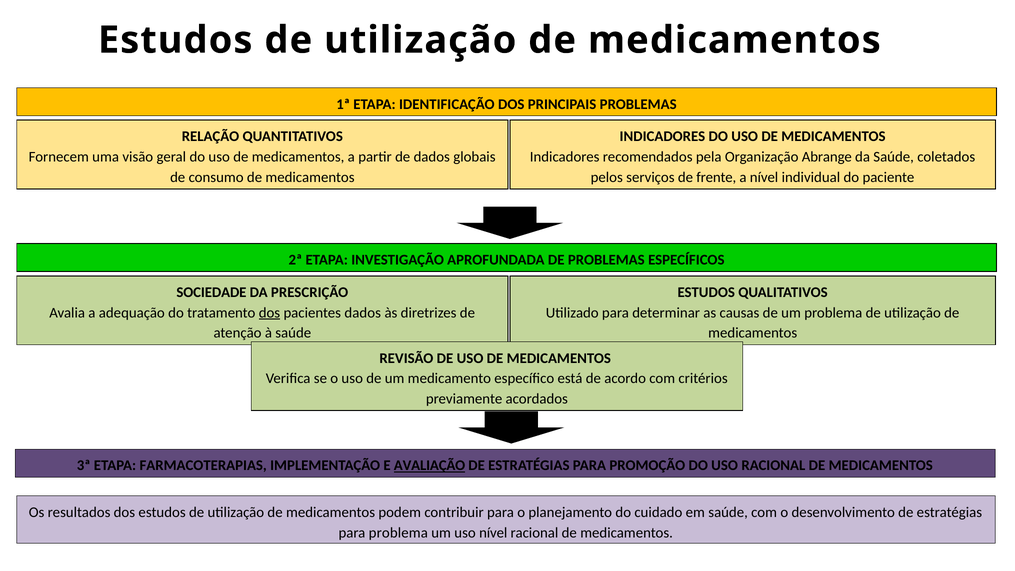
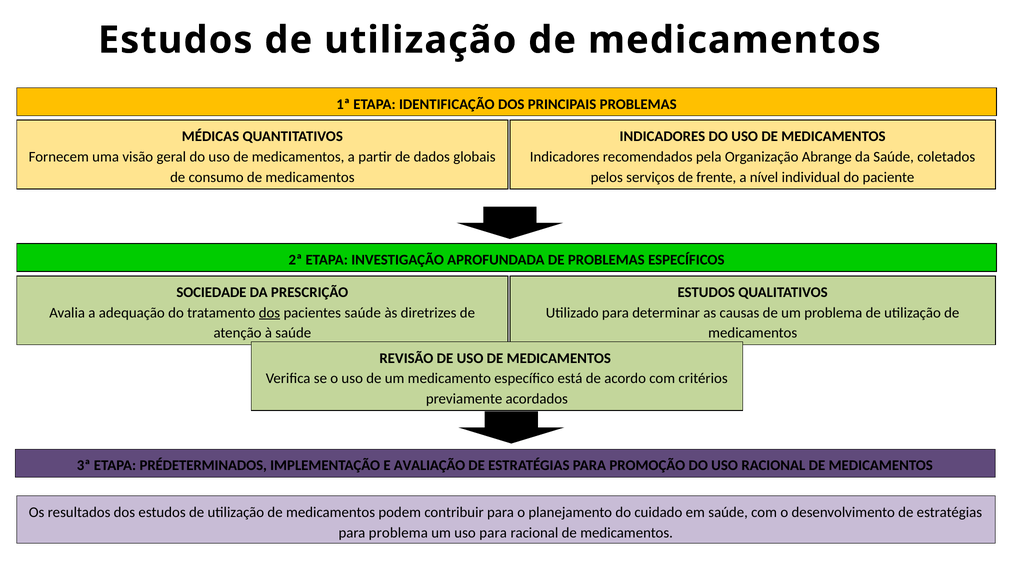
RELAÇÃO: RELAÇÃO -> MÉDICAS
pacientes dados: dados -> saúde
FARMACOTERAPIAS: FARMACOTERAPIAS -> PRÉDETERMINADOS
AVALIAÇÃO underline: present -> none
uso nível: nível -> para
